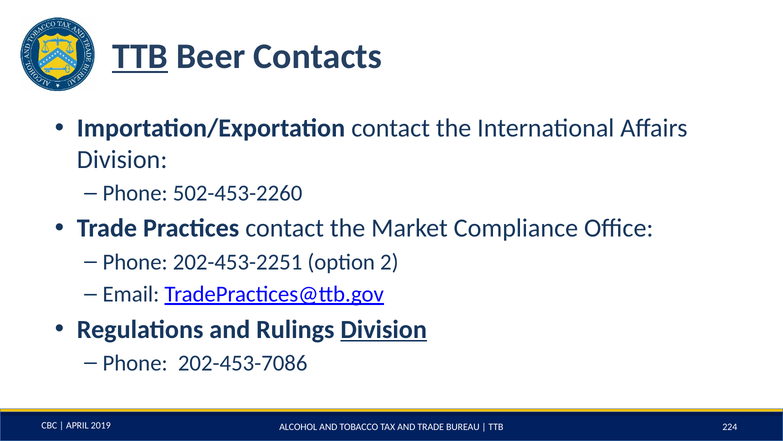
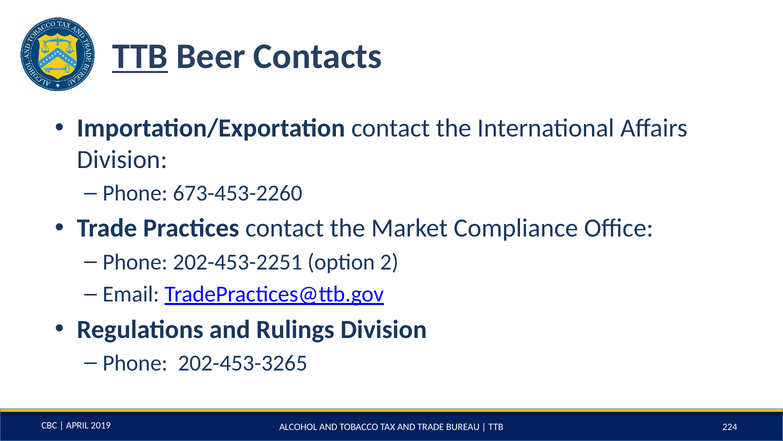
502-453-2260: 502-453-2260 -> 673-453-2260
Division at (384, 329) underline: present -> none
202-453-7086: 202-453-7086 -> 202-453-3265
